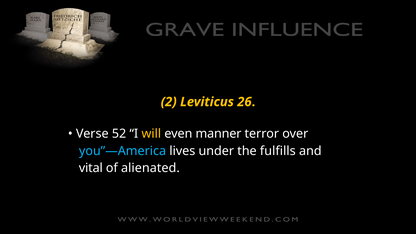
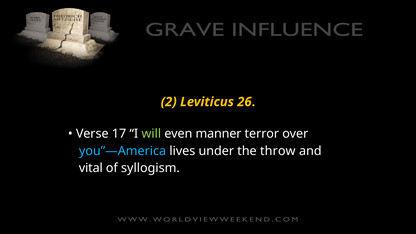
52: 52 -> 17
will colour: yellow -> light green
fulfills: fulfills -> throw
alienated: alienated -> syllogism
